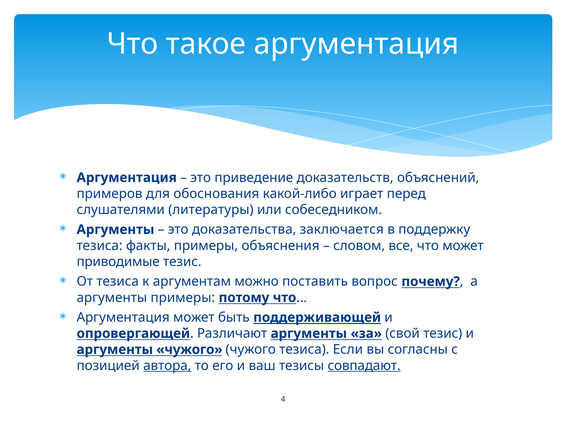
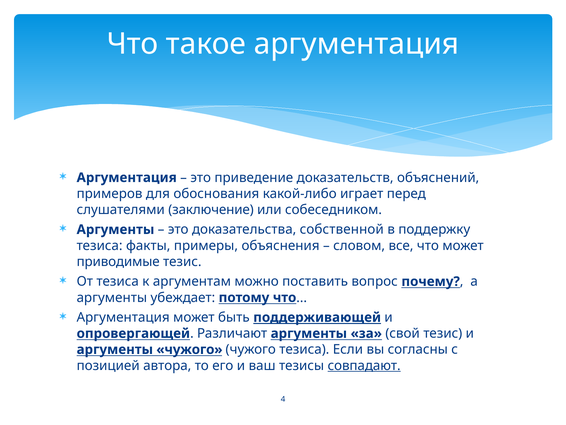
литературы: литературы -> заключение
заключается: заключается -> собственной
аргументы примеры: примеры -> убеждает
автора underline: present -> none
